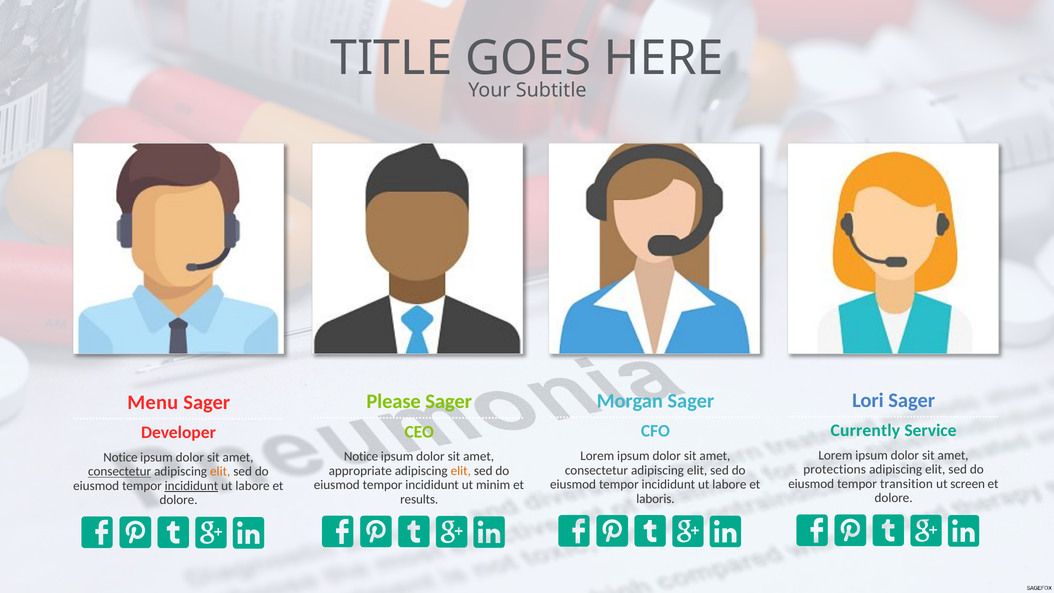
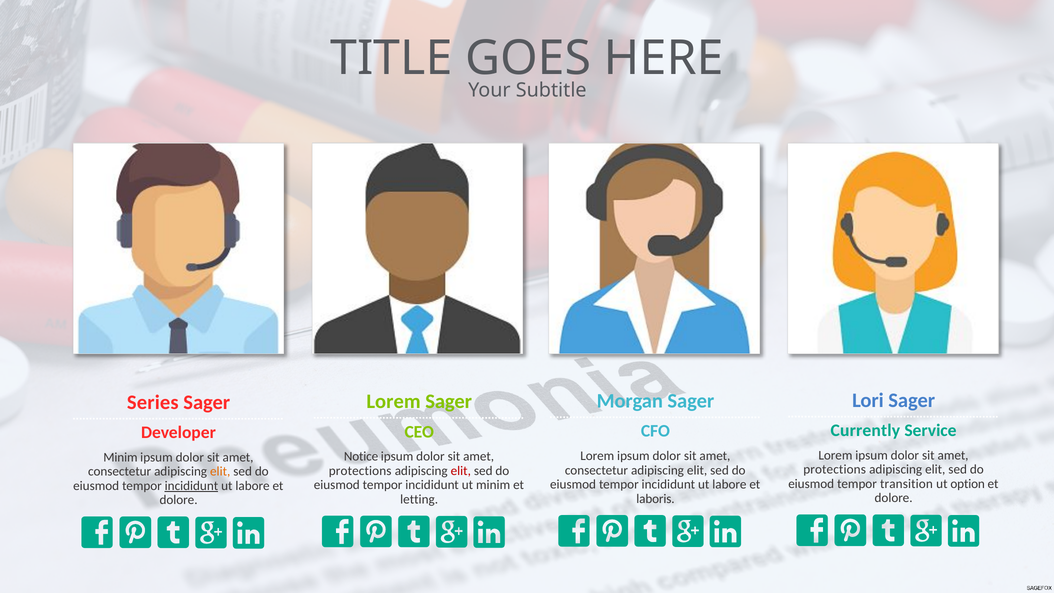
Please at (394, 401): Please -> Lorem
Menu: Menu -> Series
Notice at (120, 457): Notice -> Minim
appropriate at (360, 471): appropriate -> protections
elit at (461, 471) colour: orange -> red
consectetur at (120, 472) underline: present -> none
screen: screen -> option
results: results -> letting
